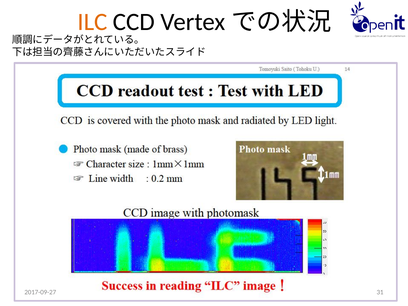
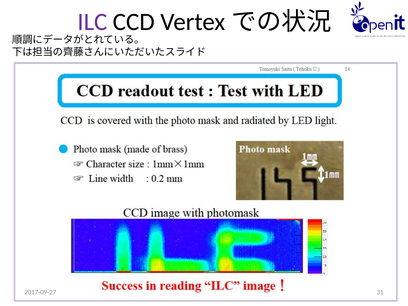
ILC colour: orange -> purple
